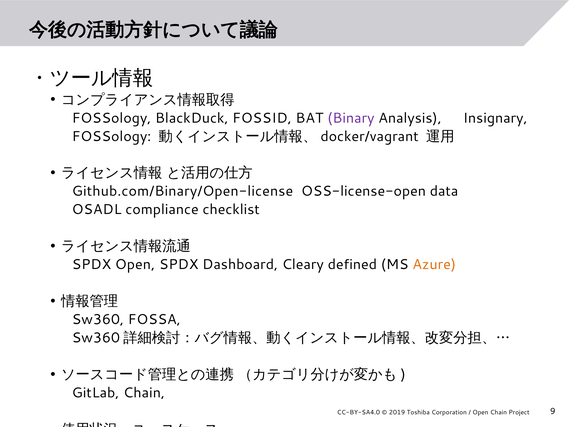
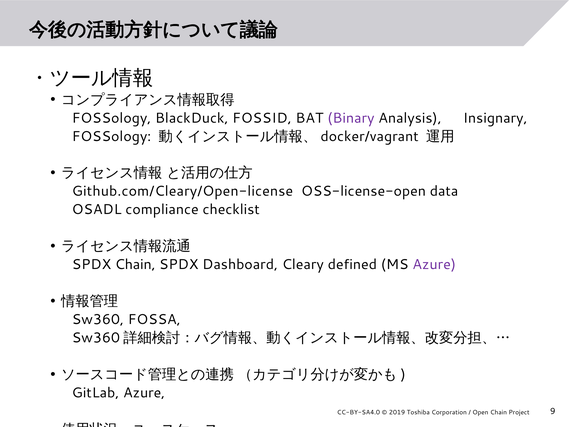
Github.com/Binary/Open-license: Github.com/Binary/Open-license -> Github.com/Cleary/Open-license
SPDX Open: Open -> Chain
Azure at (434, 264) colour: orange -> purple
GitLab Chain: Chain -> Azure
